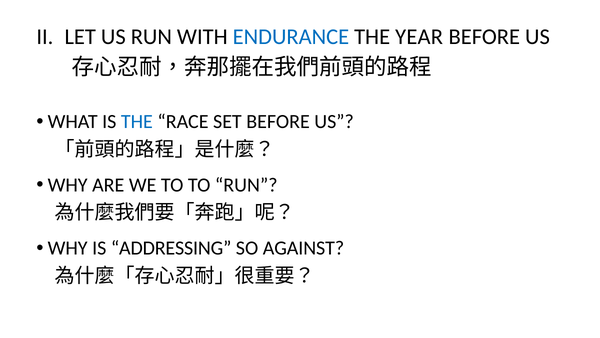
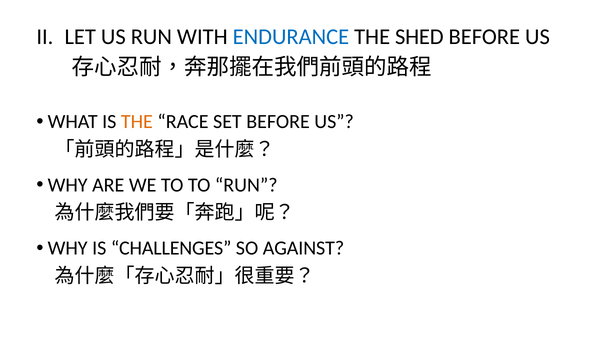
YEAR: YEAR -> SHED
THE at (137, 121) colour: blue -> orange
ADDRESSING: ADDRESSING -> CHALLENGES
